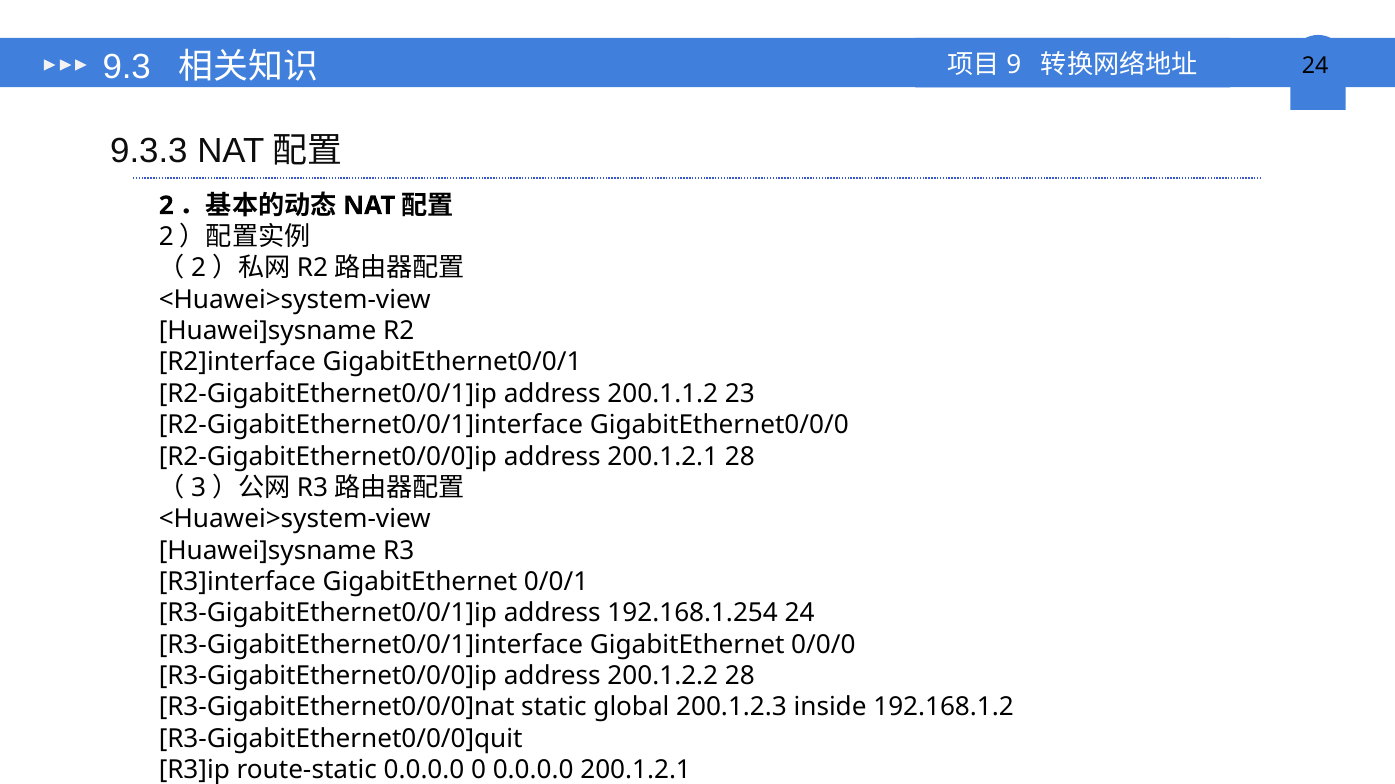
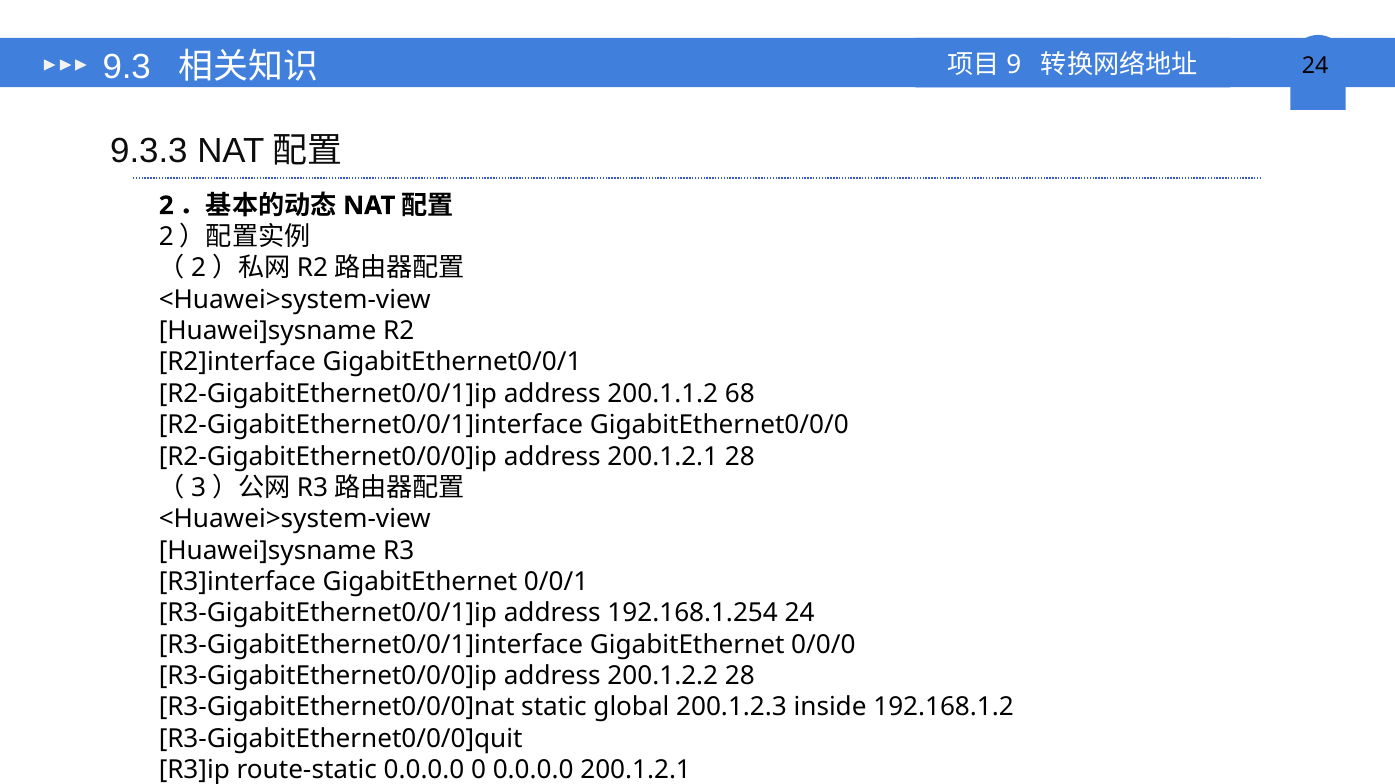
23: 23 -> 68
